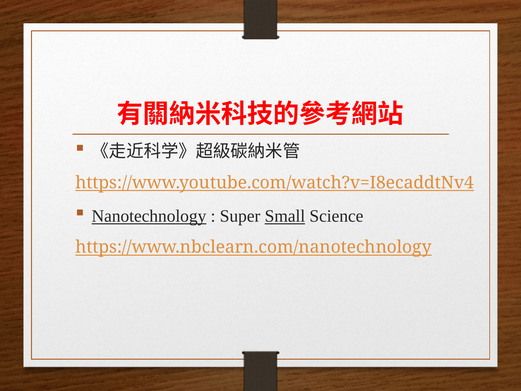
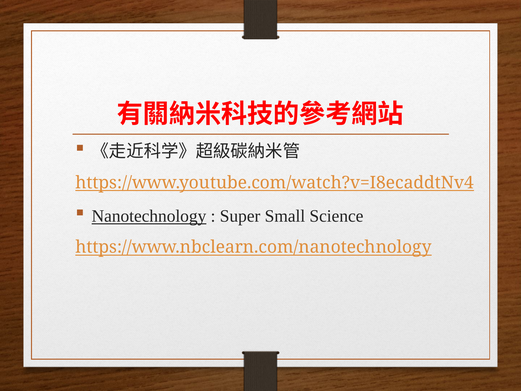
Small underline: present -> none
